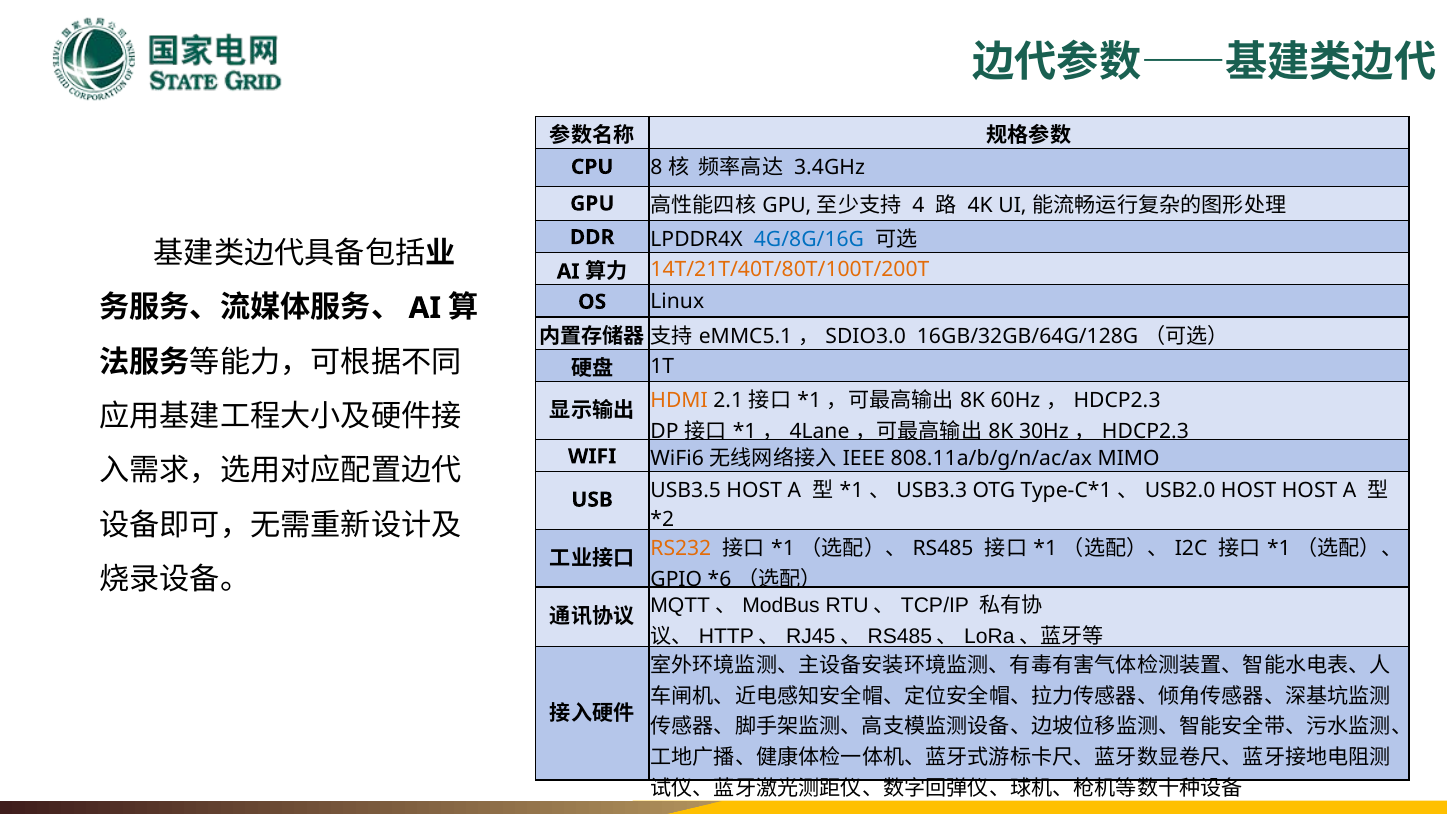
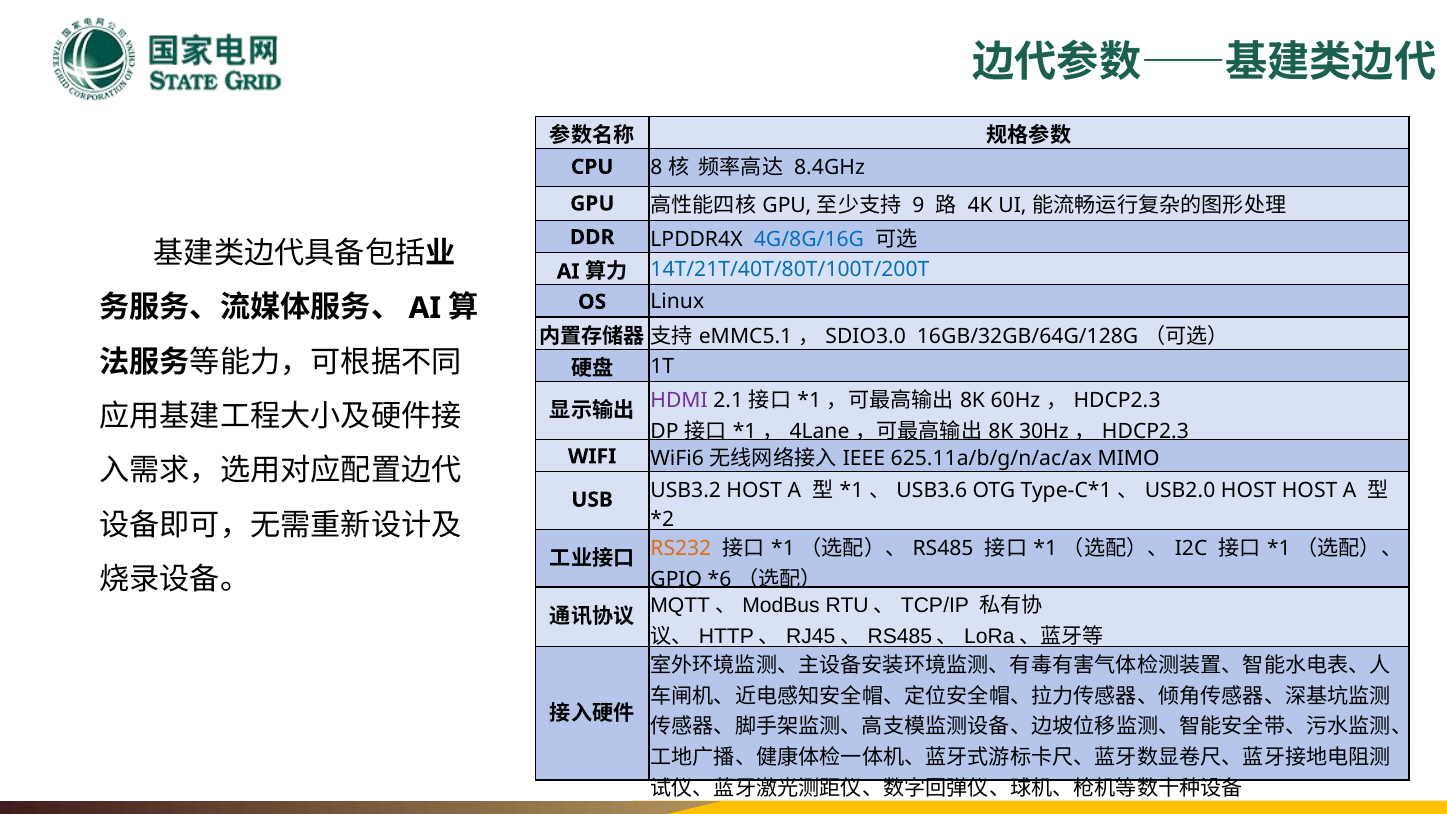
3.4GHz: 3.4GHz -> 8.4GHz
4: 4 -> 9
14T/21T/40T/80T/100T/200T colour: orange -> blue
HDMI colour: orange -> purple
808.11a/b/g/n/ac/ax: 808.11a/b/g/n/ac/ax -> 625.11a/b/g/n/ac/ax
USB3.5: USB3.5 -> USB3.2
USB3.3: USB3.3 -> USB3.6
